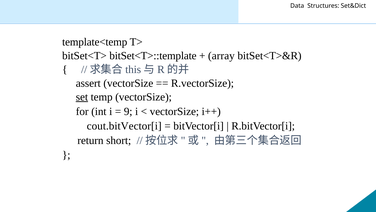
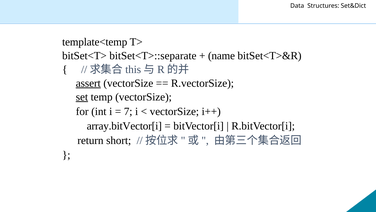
bitSet<T>::template: bitSet<T>::template -> bitSet<T>::separate
array: array -> name
assert underline: none -> present
9: 9 -> 7
cout.bitVector[i: cout.bitVector[i -> array.bitVector[i
